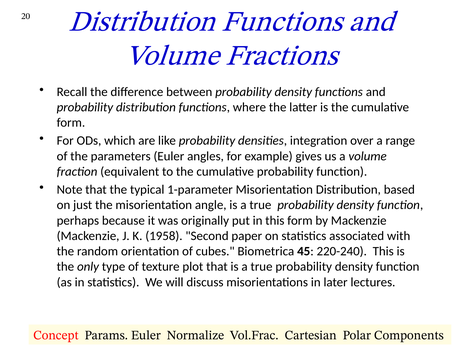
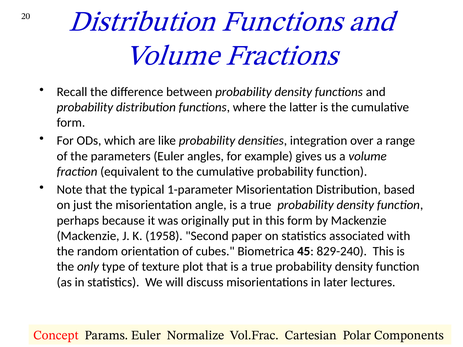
220-240: 220-240 -> 829-240
